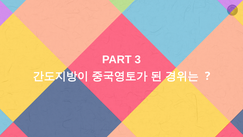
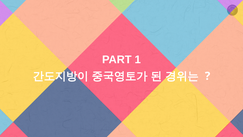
3: 3 -> 1
